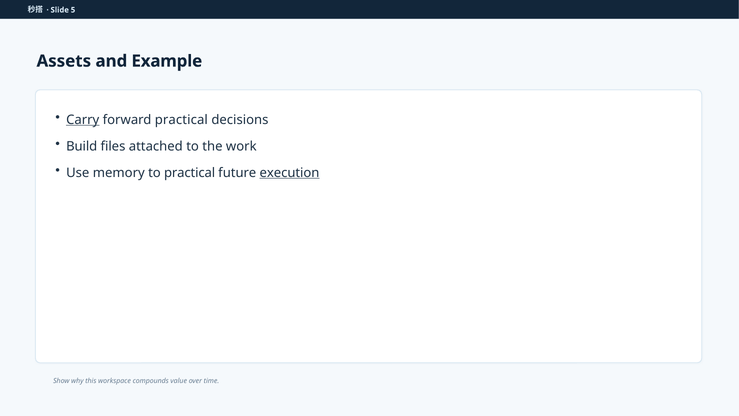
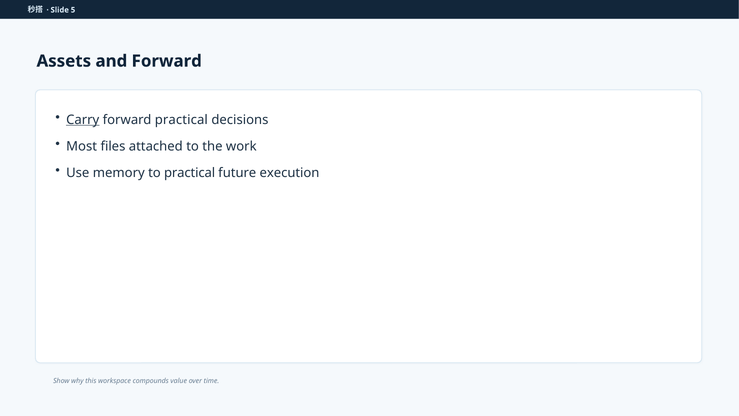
and Example: Example -> Forward
Build: Build -> Most
execution underline: present -> none
